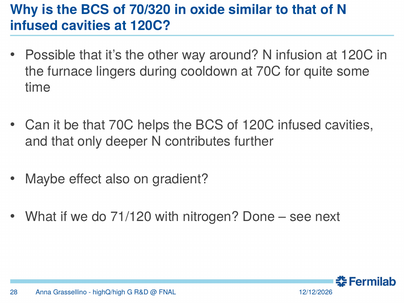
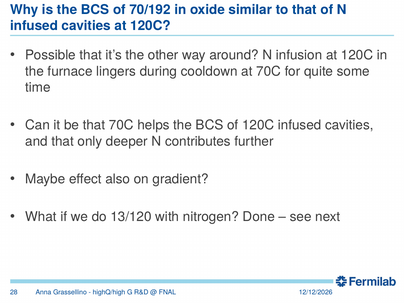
70/320: 70/320 -> 70/192
71/120: 71/120 -> 13/120
